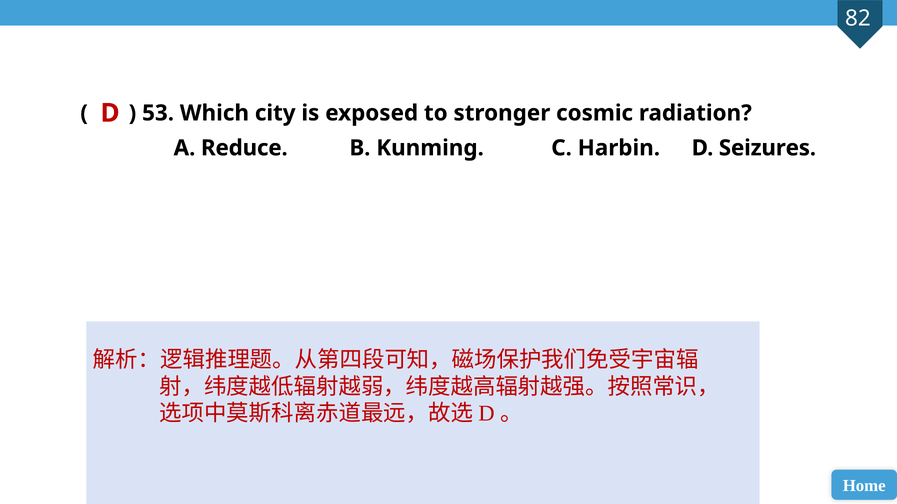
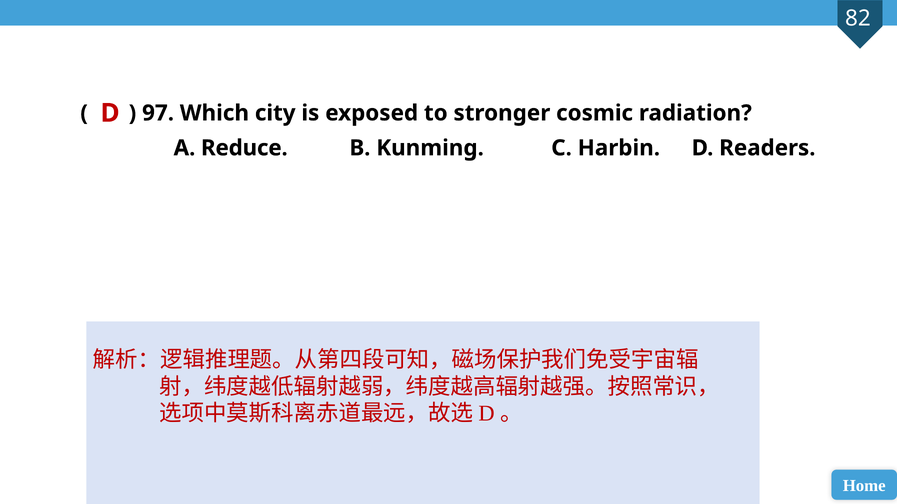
53: 53 -> 97
Seizures: Seizures -> Readers
